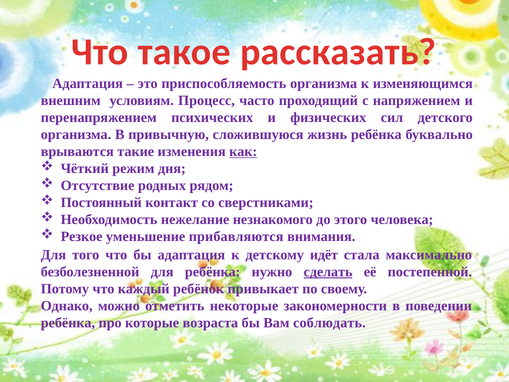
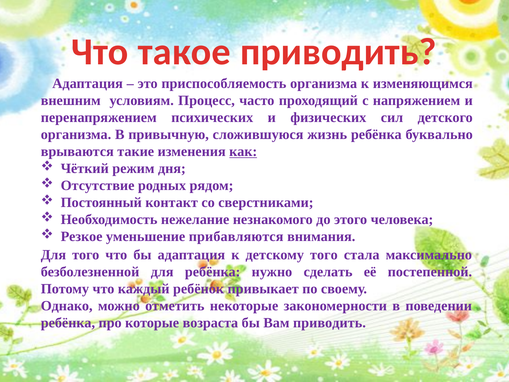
такое рассказать: рассказать -> приводить
детскому идёт: идёт -> того
сделать underline: present -> none
Вам соблюдать: соблюдать -> приводить
